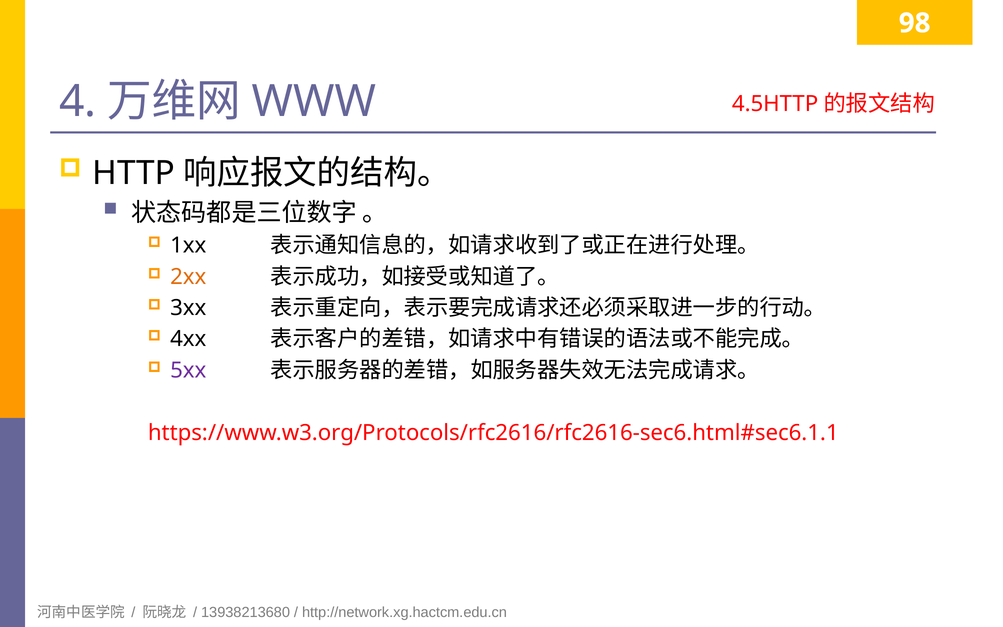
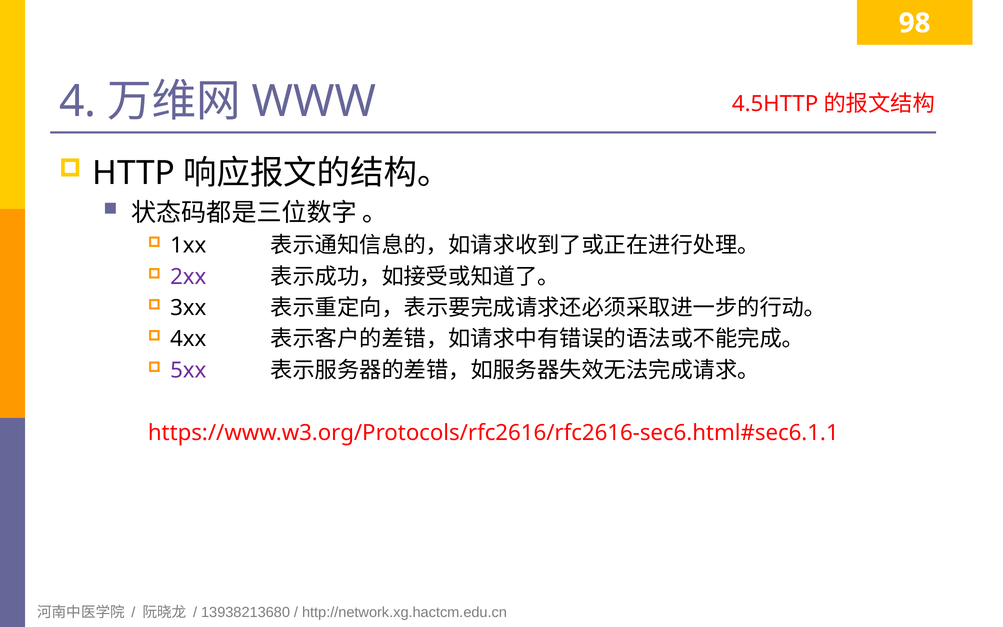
2xx colour: orange -> purple
